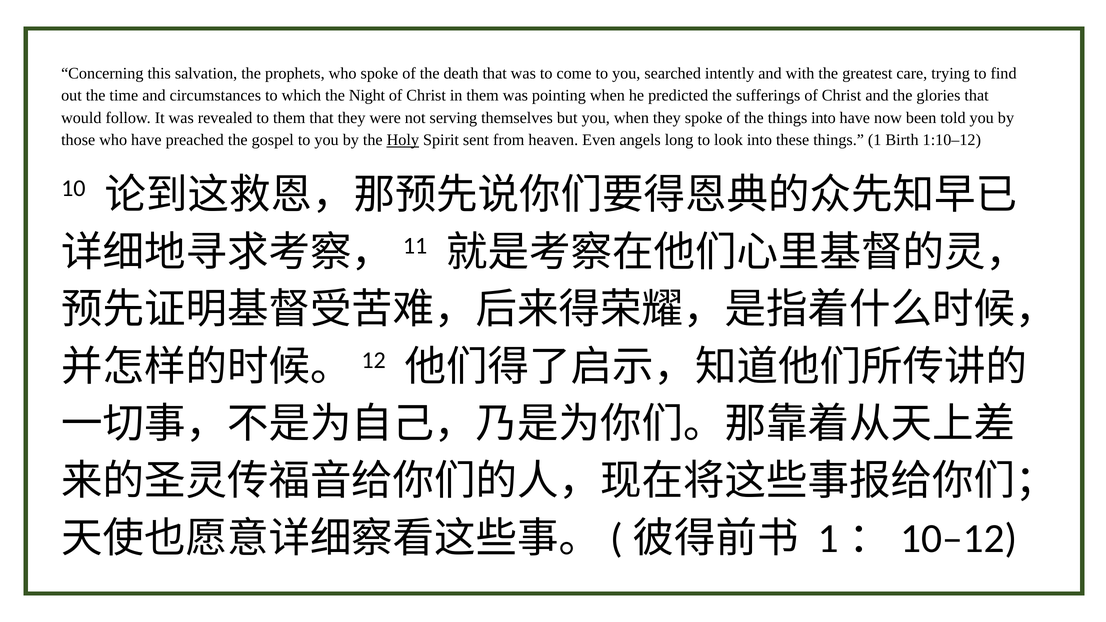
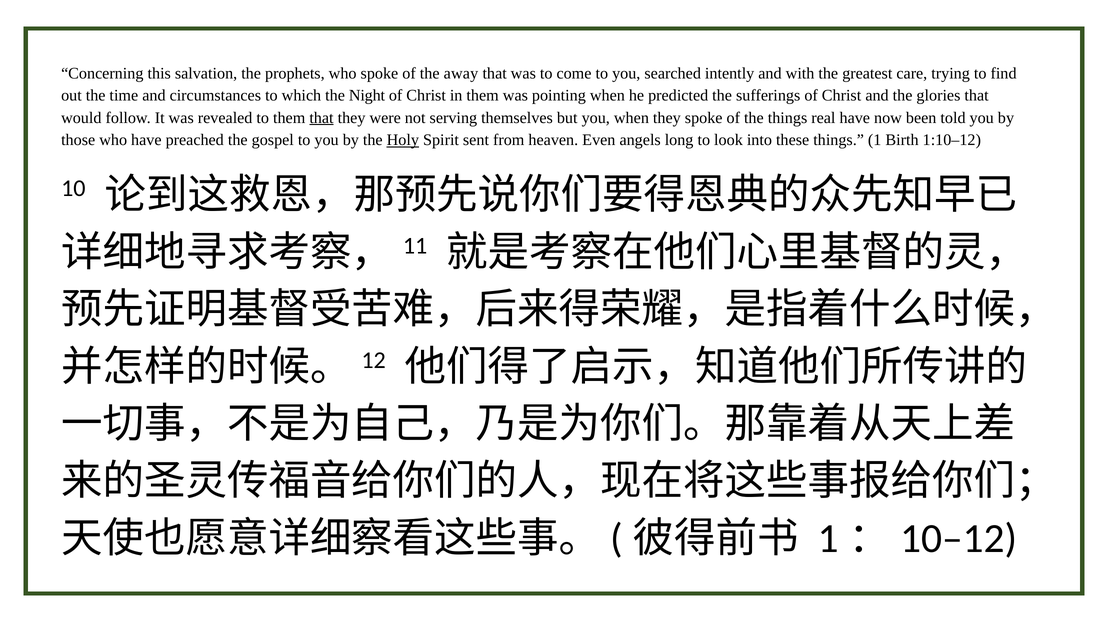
death: death -> away
that at (321, 118) underline: none -> present
things into: into -> real
